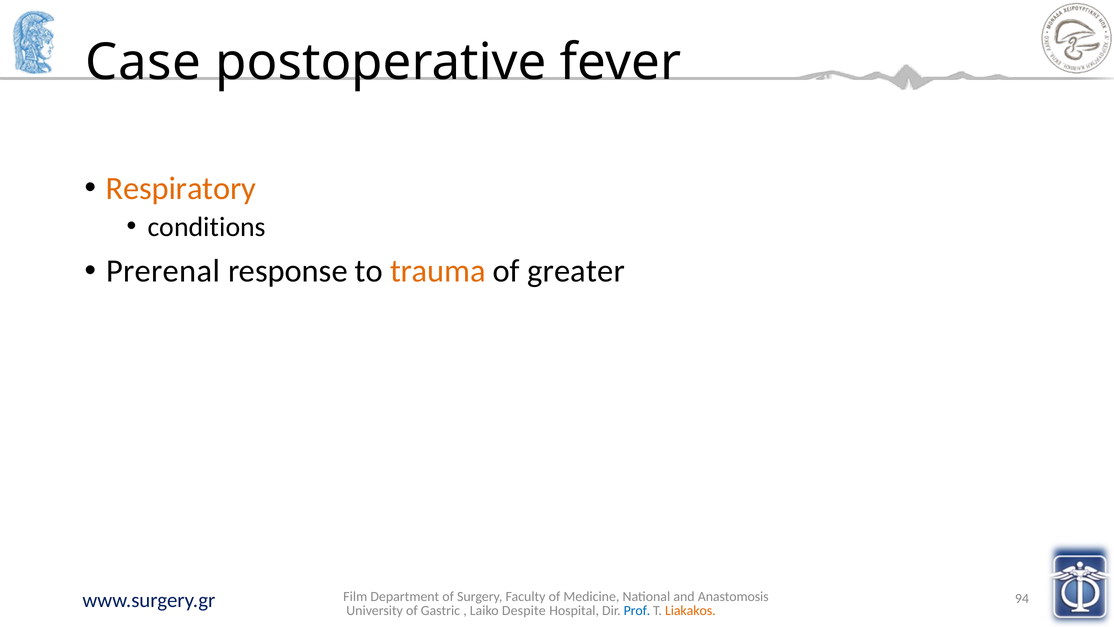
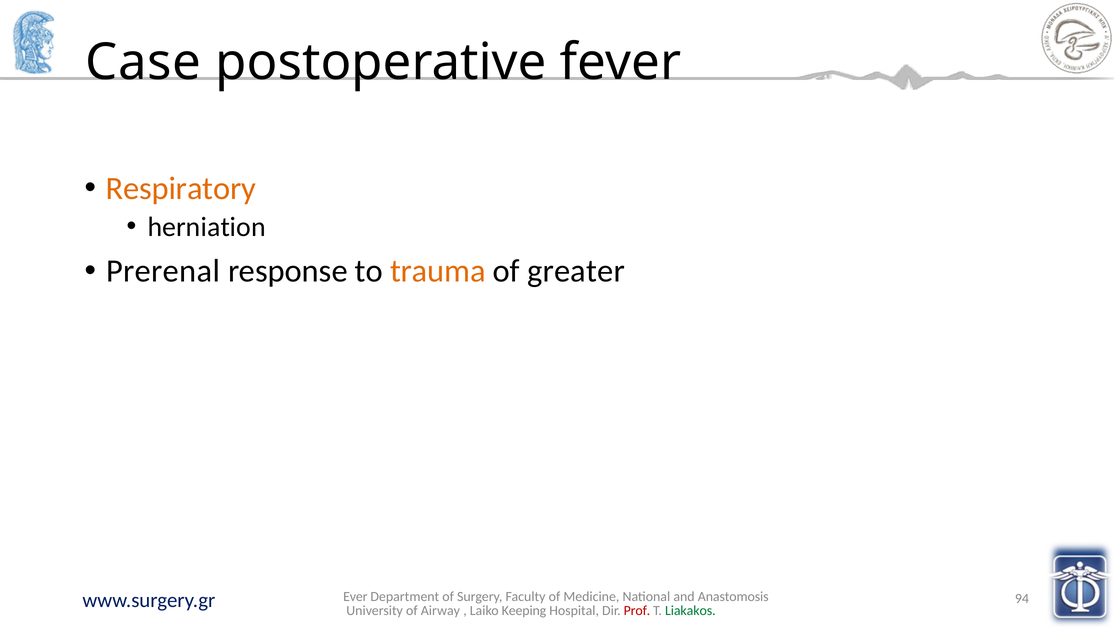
conditions: conditions -> herniation
Film: Film -> Ever
Gastric: Gastric -> Airway
Despite: Despite -> Keeping
Prof colour: blue -> red
Liakakos colour: orange -> green
